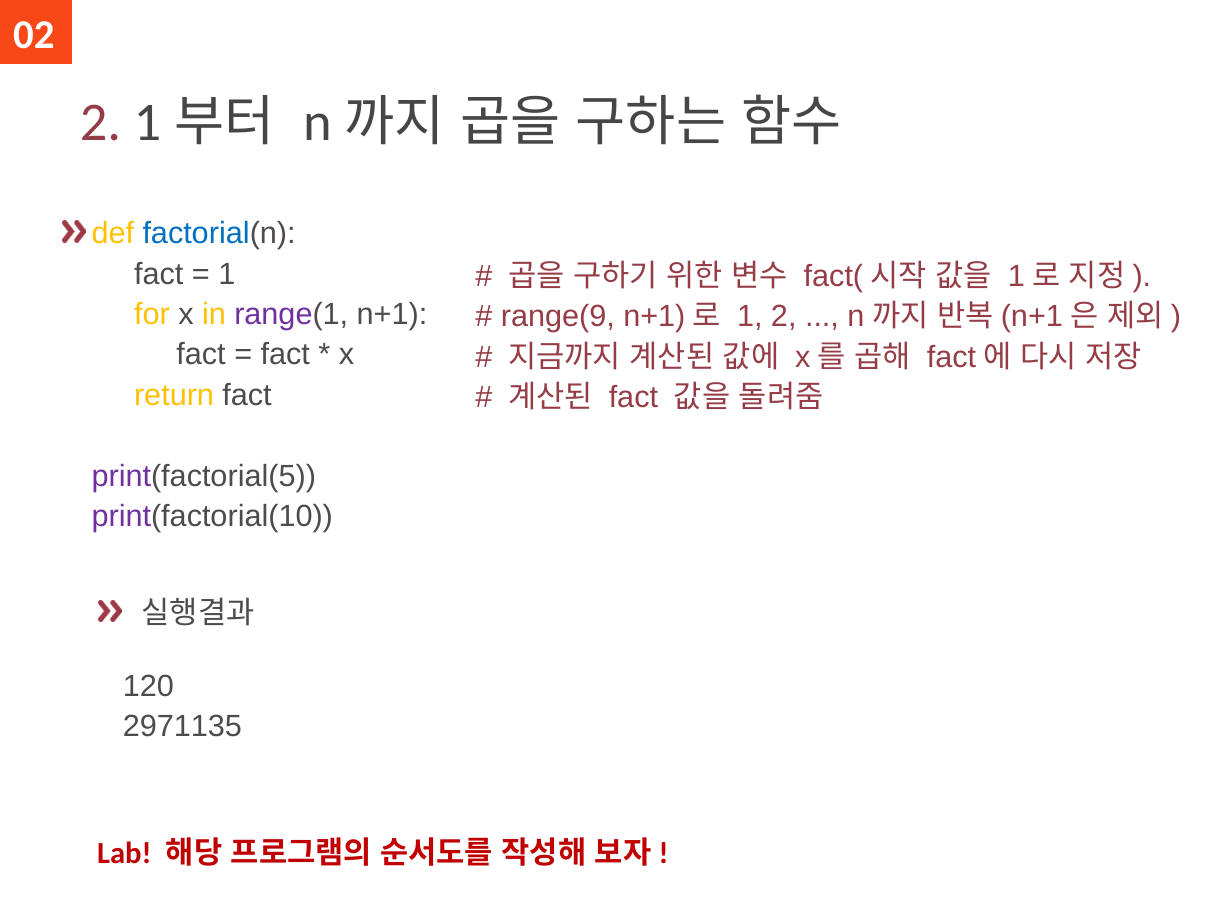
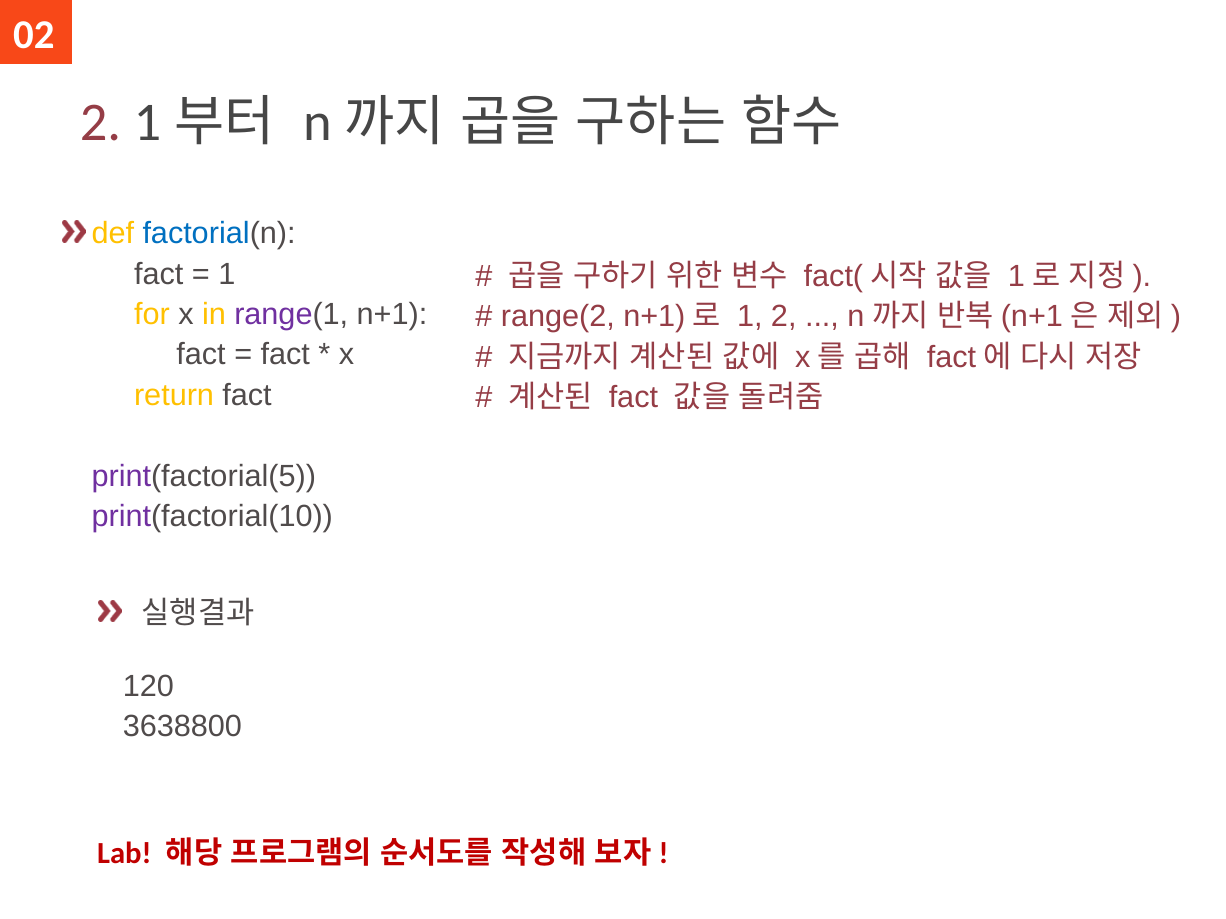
range(9: range(9 -> range(2
2971135: 2971135 -> 3638800
